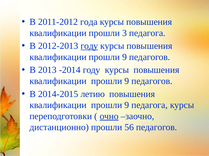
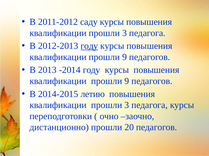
года: года -> саду
9 at (127, 106): 9 -> 3
очно underline: present -> none
56: 56 -> 20
